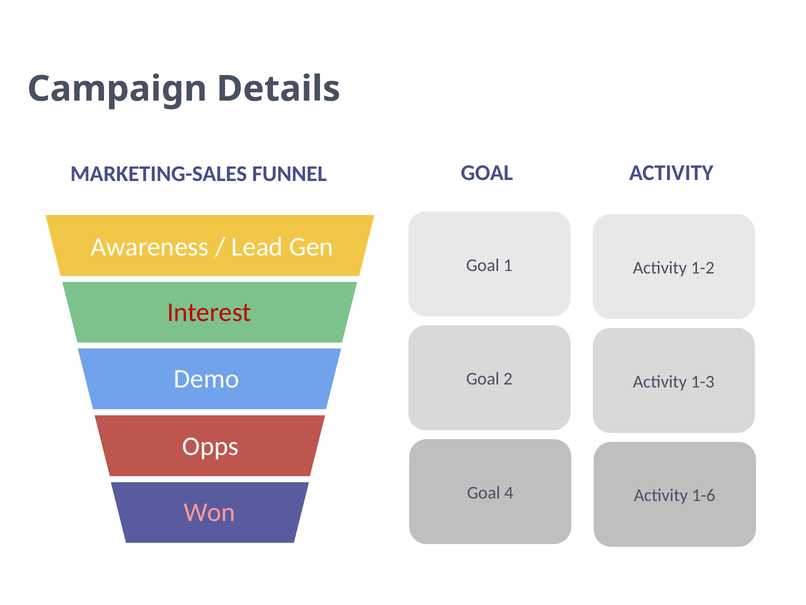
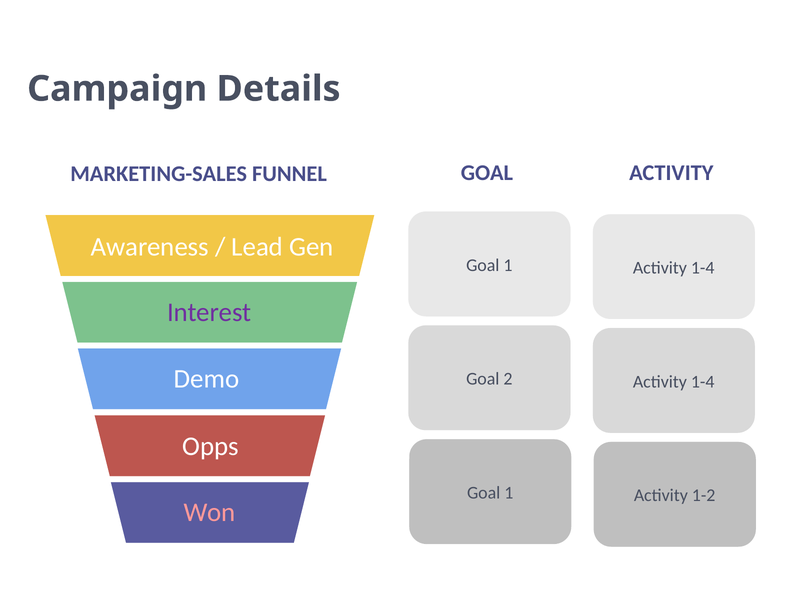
1-2 at (703, 268): 1-2 -> 1-4
Interest colour: red -> purple
1-3 at (703, 381): 1-3 -> 1-4
4 at (509, 492): 4 -> 1
1-6: 1-6 -> 1-2
